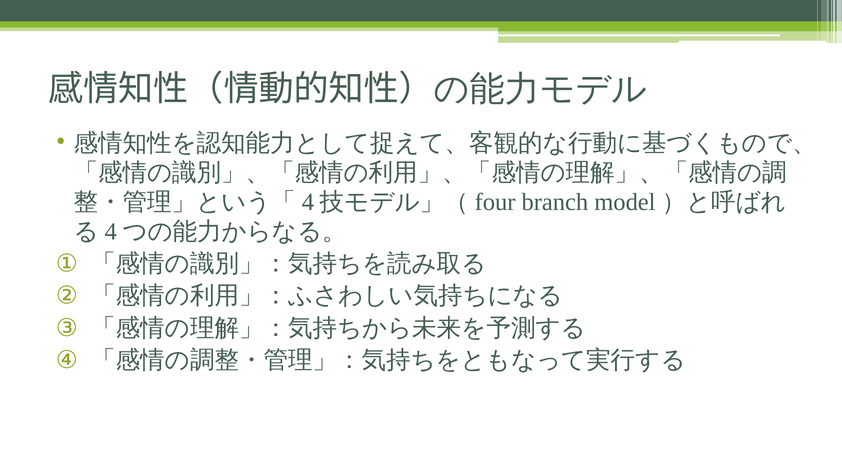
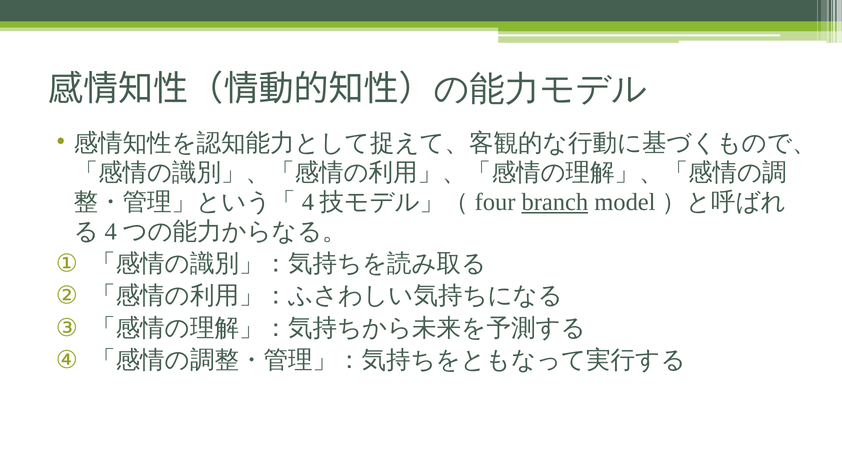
branch underline: none -> present
